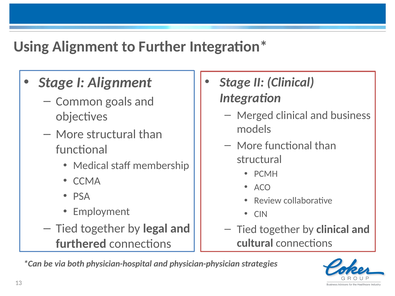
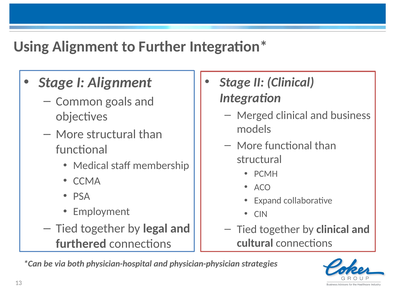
Review: Review -> Expand
